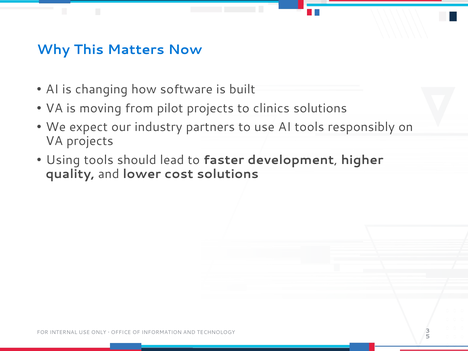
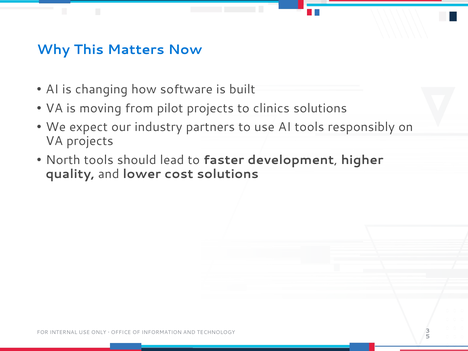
Using: Using -> North
